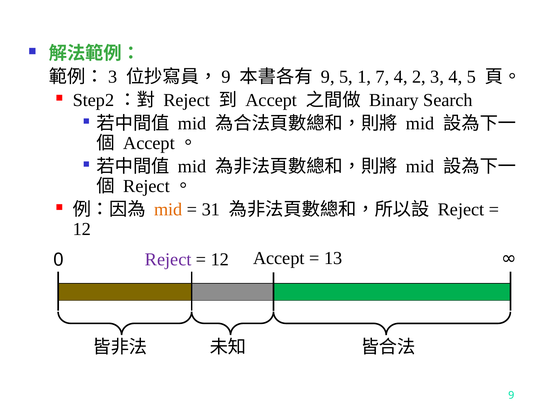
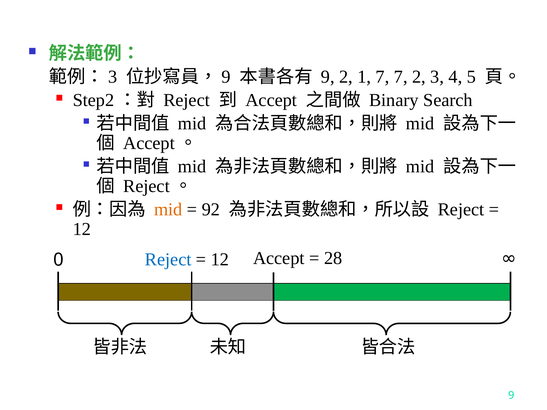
9 5: 5 -> 2
7 4: 4 -> 7
31: 31 -> 92
13: 13 -> 28
Reject at (168, 260) colour: purple -> blue
